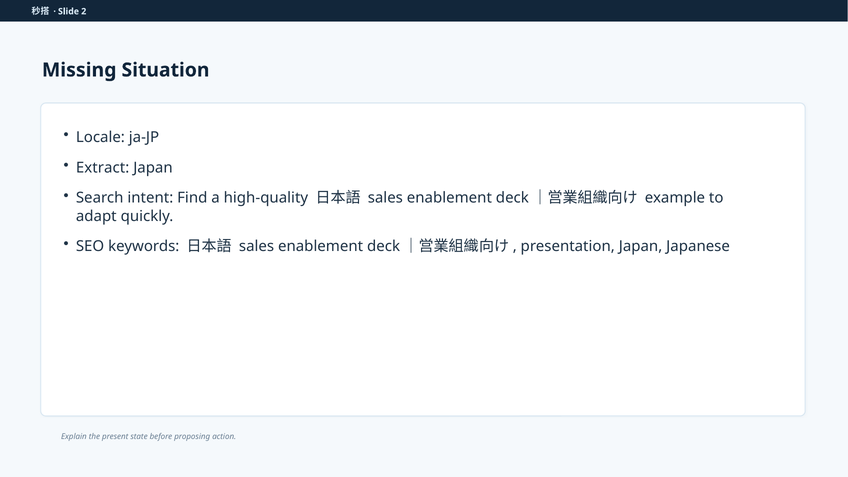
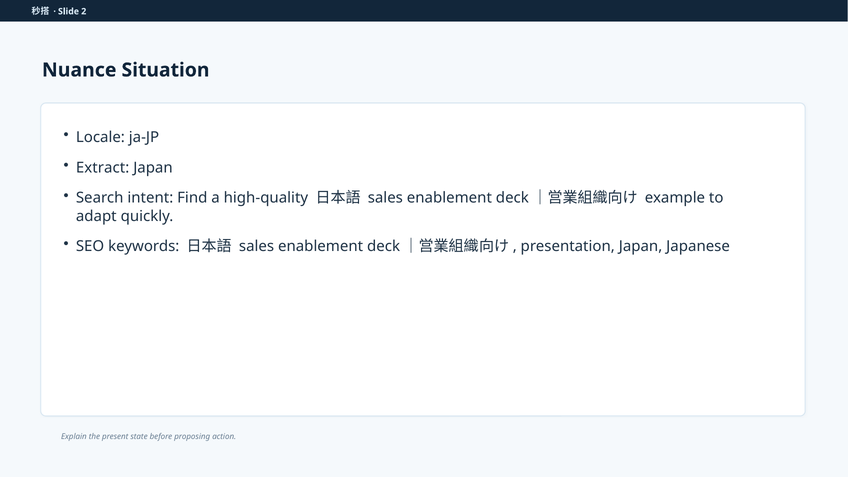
Missing: Missing -> Nuance
